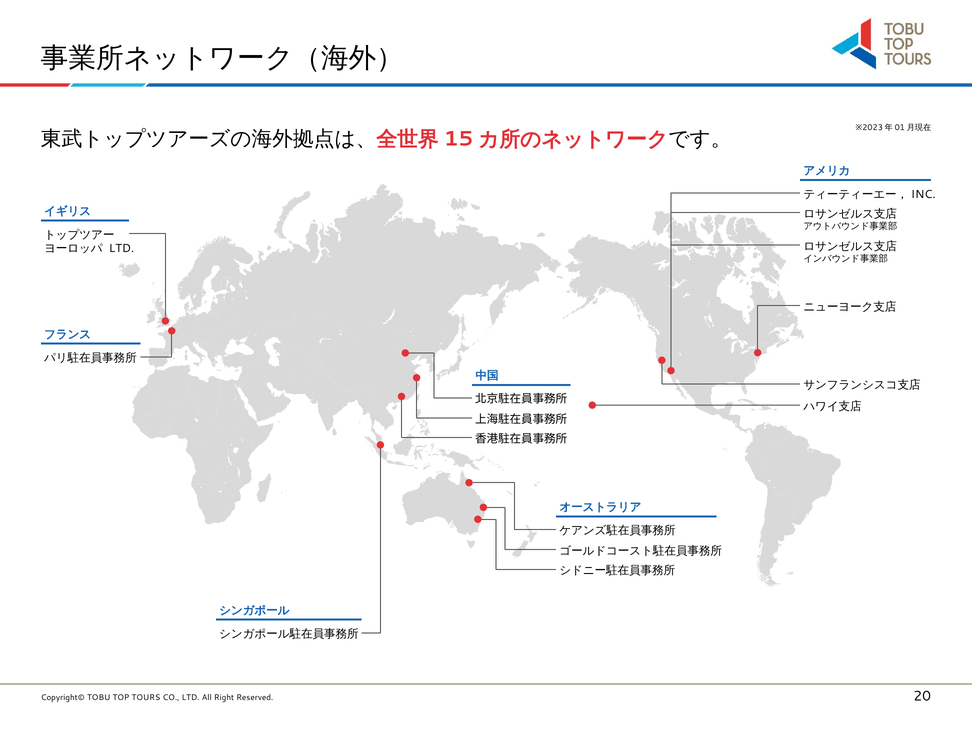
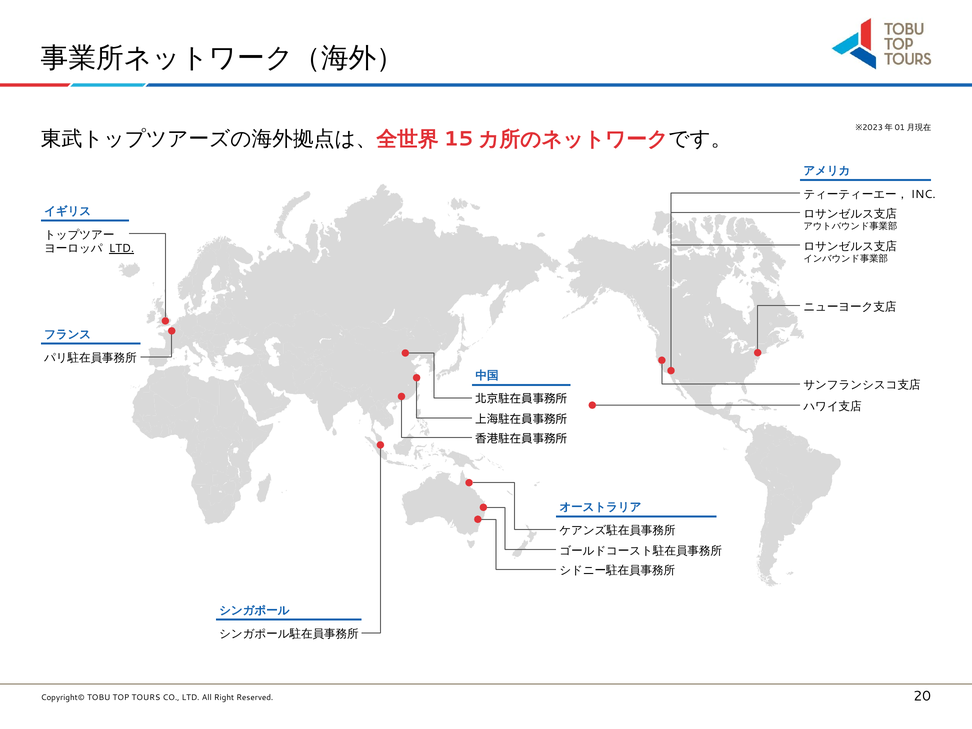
LTD at (121, 249) underline: none -> present
